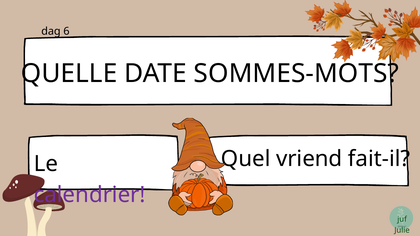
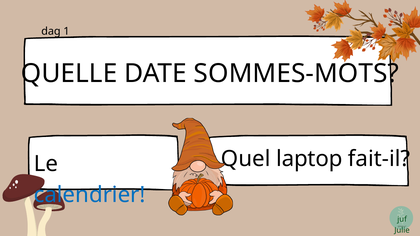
6: 6 -> 1
vriend: vriend -> laptop
calendrier colour: purple -> blue
